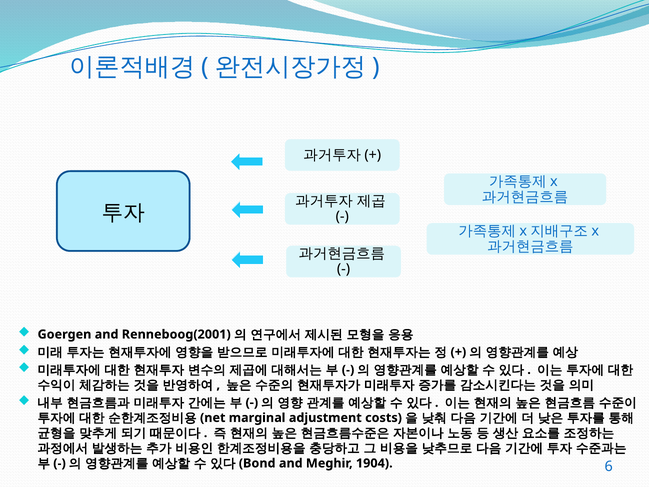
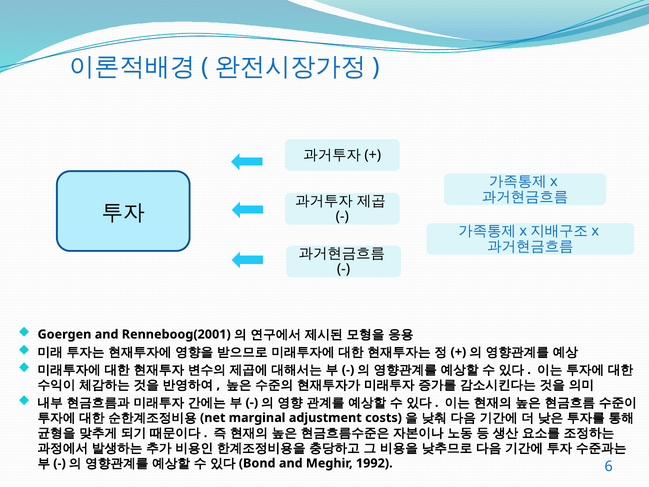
1904: 1904 -> 1992
